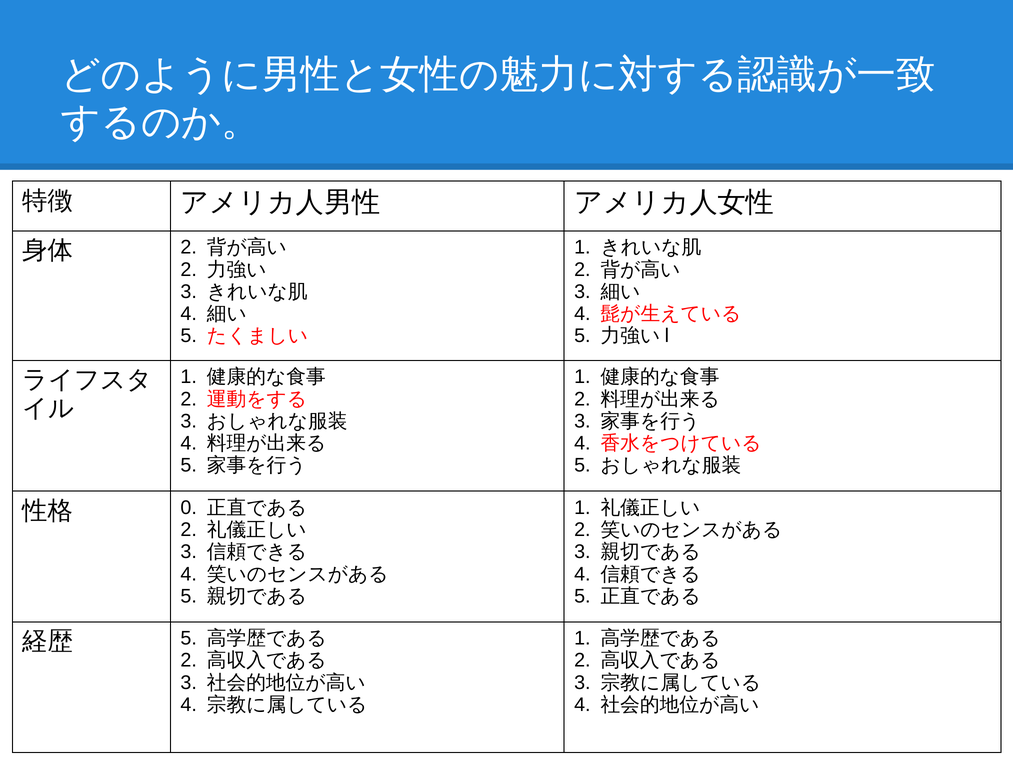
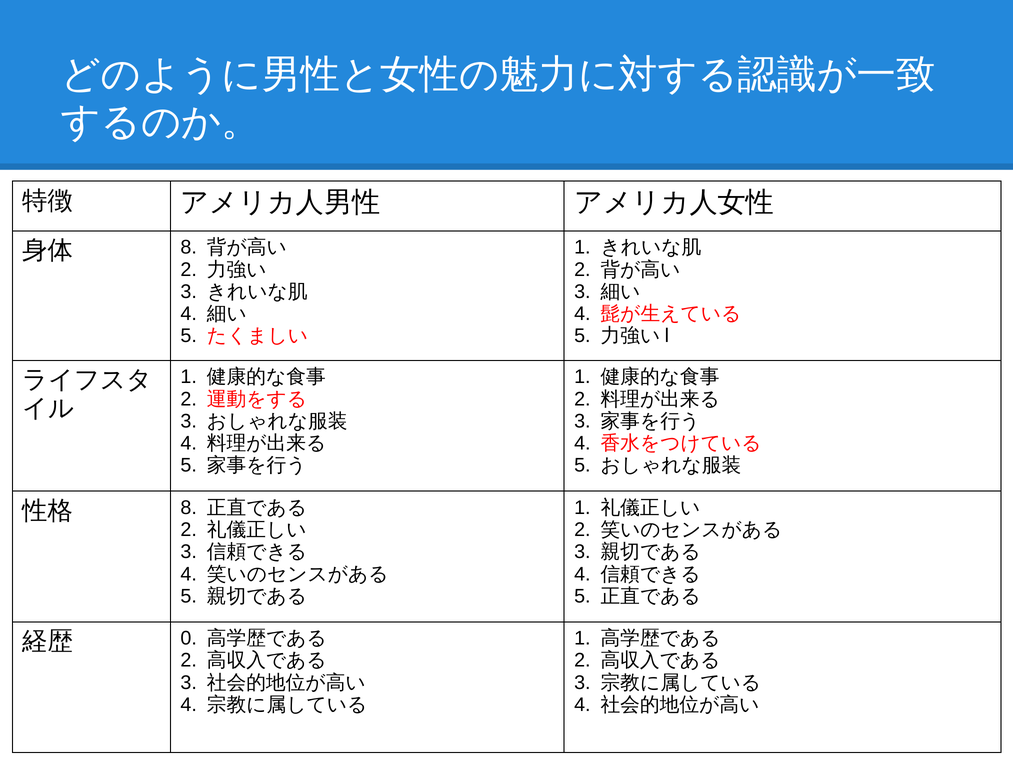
2 at (189, 247): 2 -> 8
0 at (189, 507): 0 -> 8
5 at (189, 638): 5 -> 0
